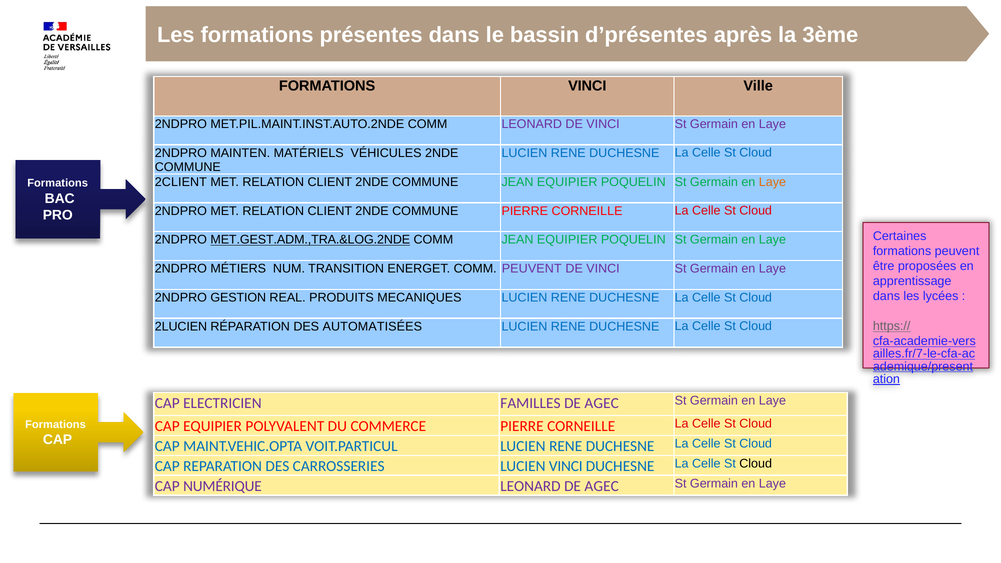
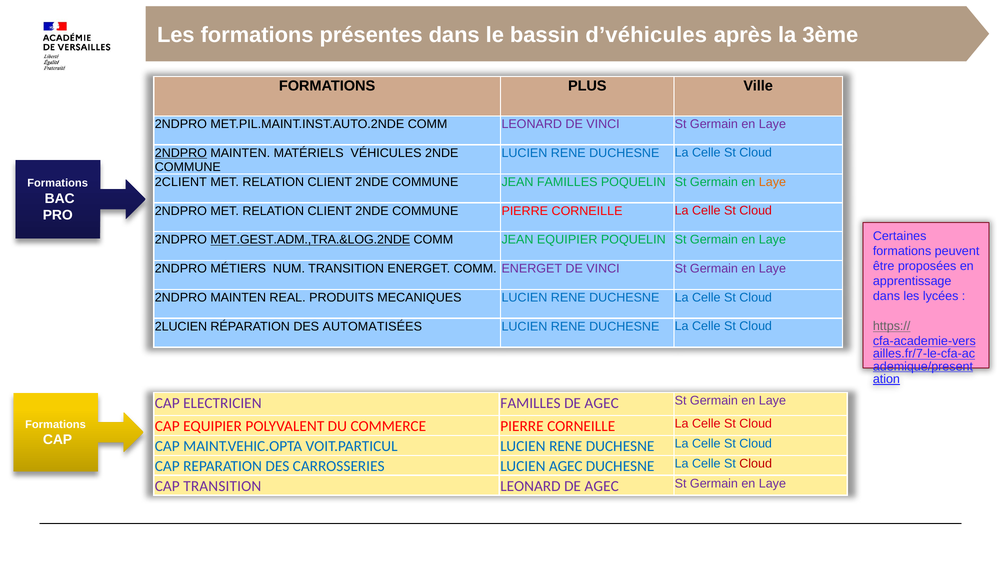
d’présentes: d’présentes -> d’véhicules
FORMATIONS VINCI: VINCI -> PLUS
2NDPRO at (181, 153) underline: none -> present
COMMUNE JEAN EQUIPIER: EQUIPIER -> FAMILLES
COMM PEUVENT: PEUVENT -> ENERGET
GESTION at (238, 298): GESTION -> MAINTEN
LUCIEN VINCI: VINCI -> AGEC
Cloud at (756, 463) colour: black -> red
CAP NUMÉRIQUE: NUMÉRIQUE -> TRANSITION
